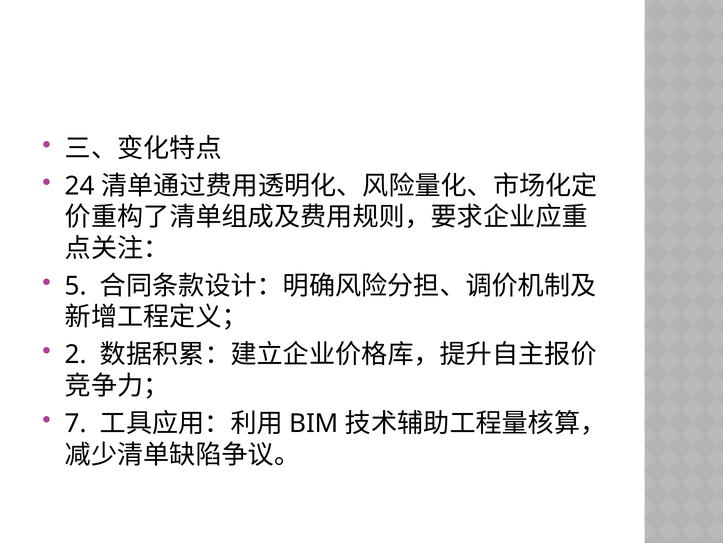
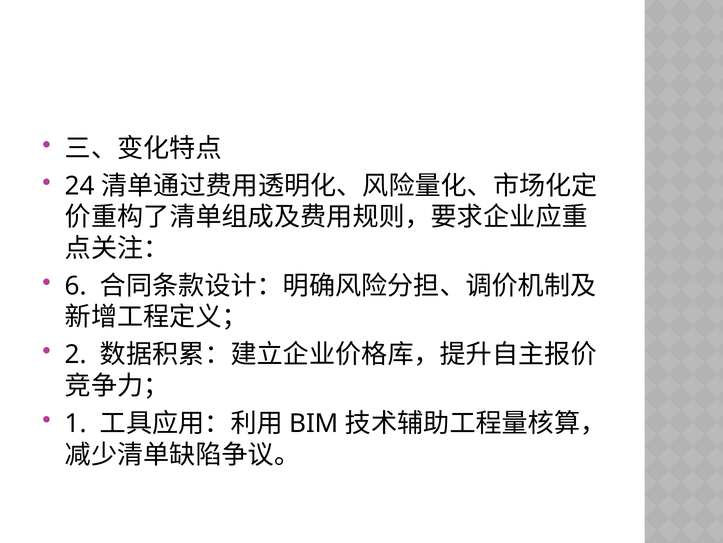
5: 5 -> 6
7: 7 -> 1
